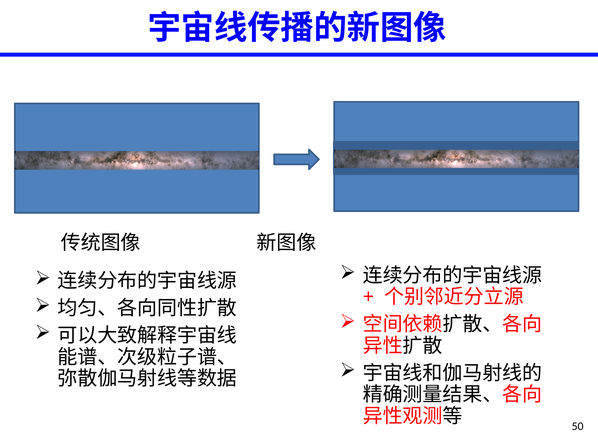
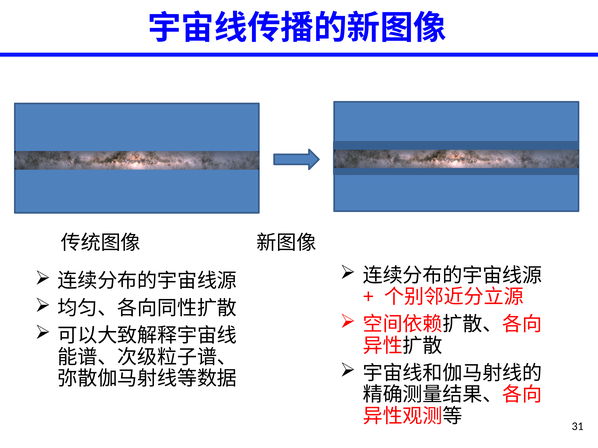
50: 50 -> 31
